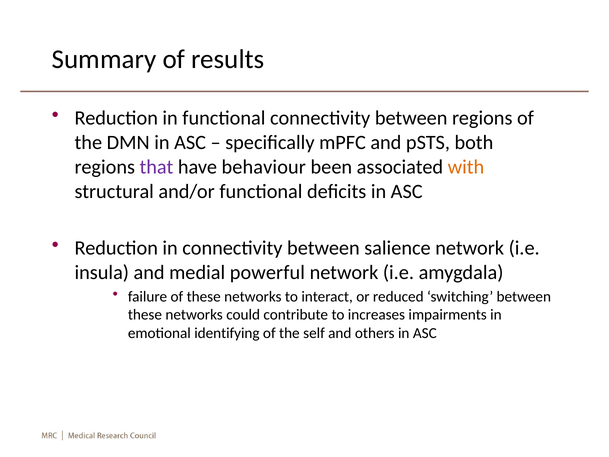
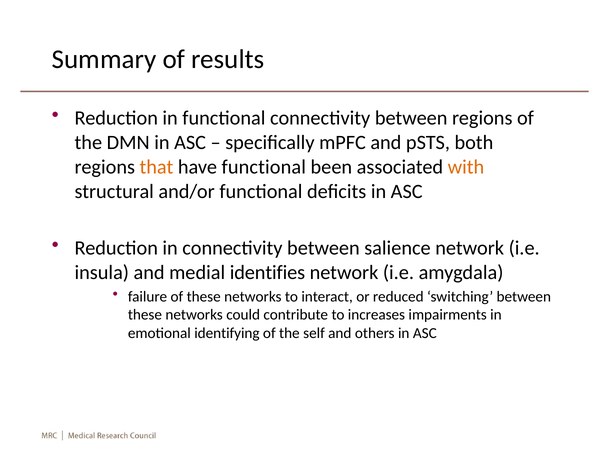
that colour: purple -> orange
have behaviour: behaviour -> functional
powerful: powerful -> identifies
